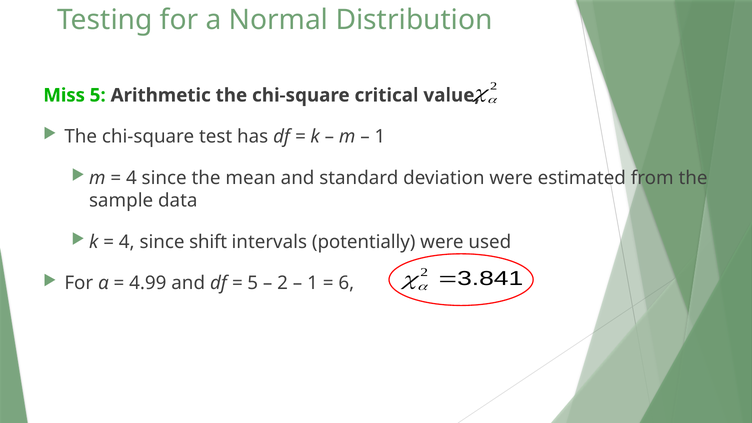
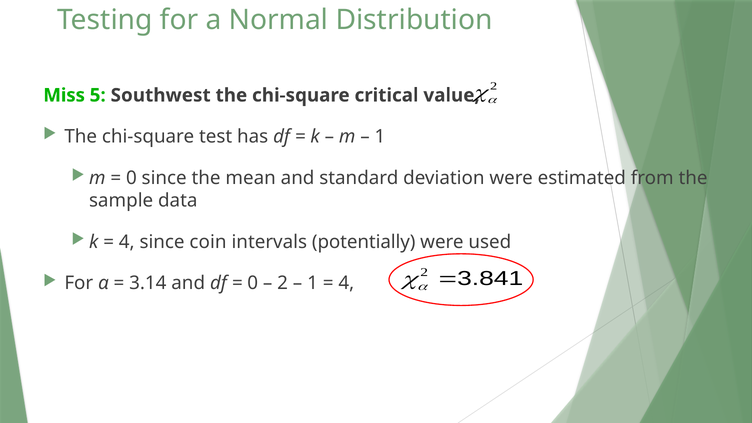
Arithmetic: Arithmetic -> Southwest
4 at (131, 178): 4 -> 0
shift: shift -> coin
4.99: 4.99 -> 3.14
5 at (253, 283): 5 -> 0
6 at (346, 283): 6 -> 4
